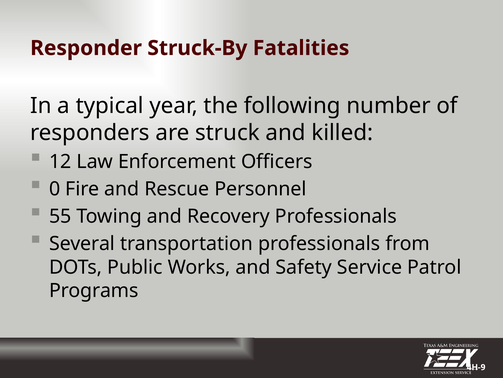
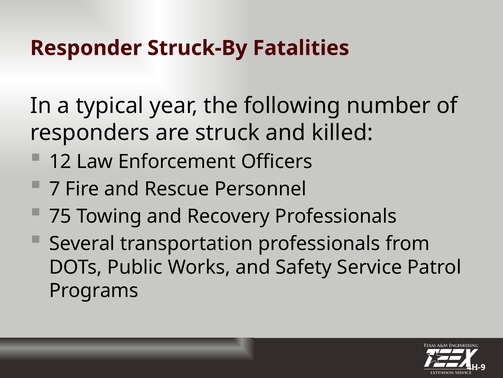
0: 0 -> 7
55: 55 -> 75
